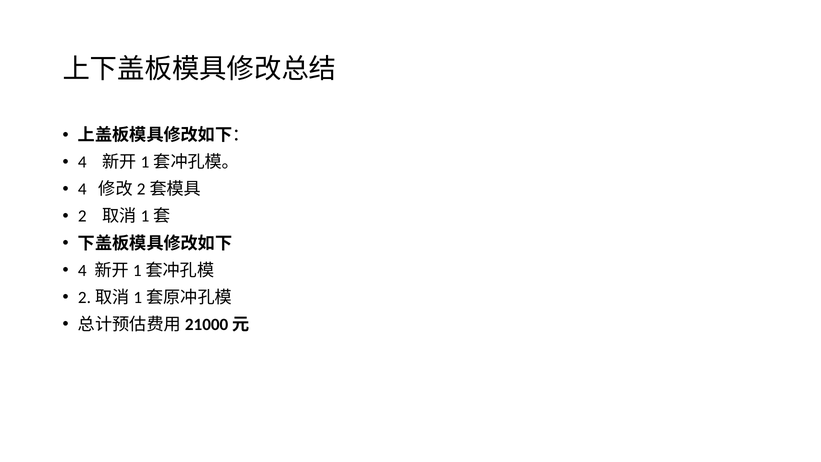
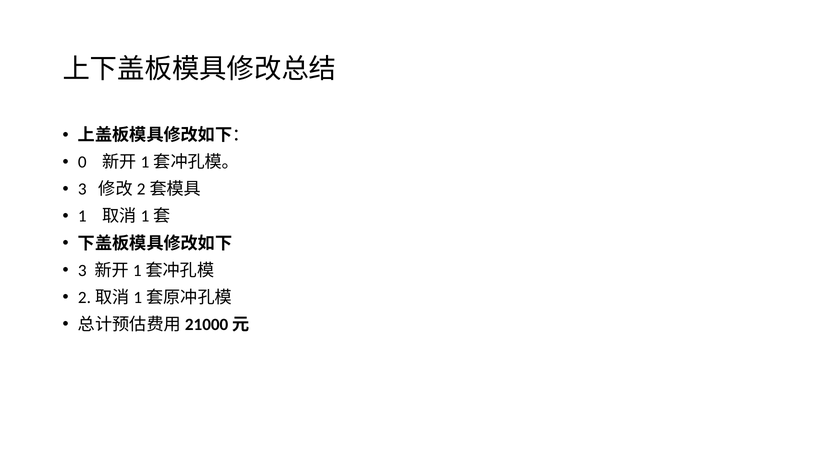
4 at (82, 162): 4 -> 0
4 at (82, 189): 4 -> 3
2: 2 -> 1
4 at (82, 270): 4 -> 3
